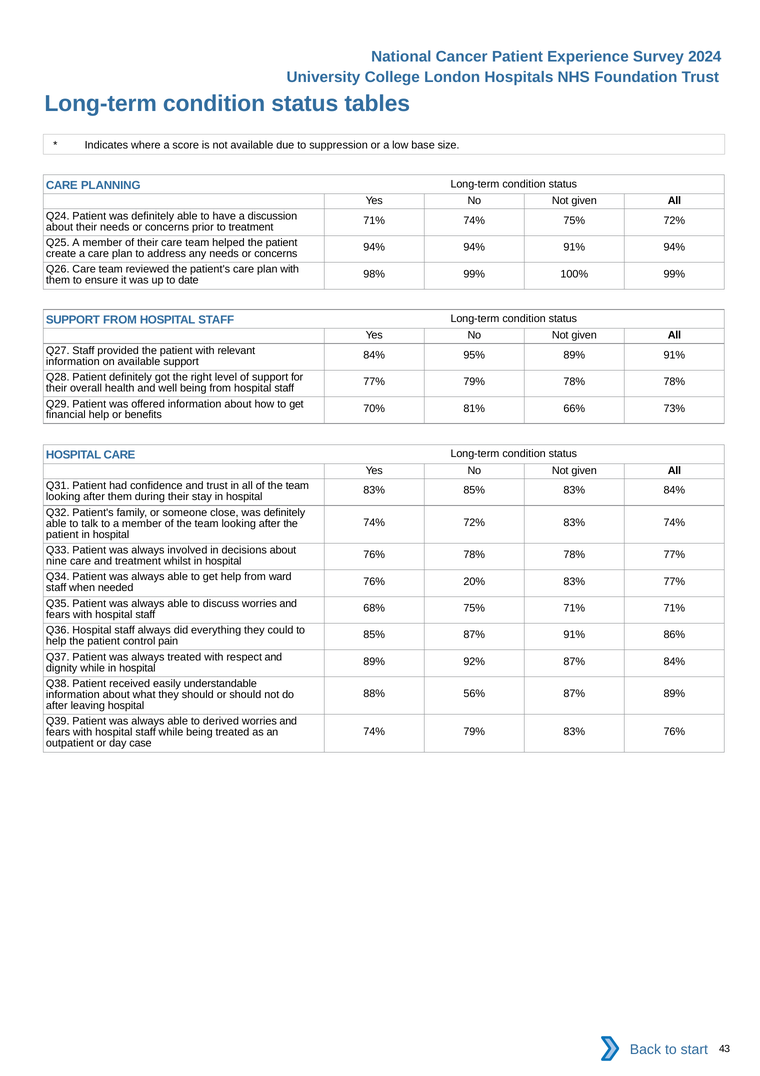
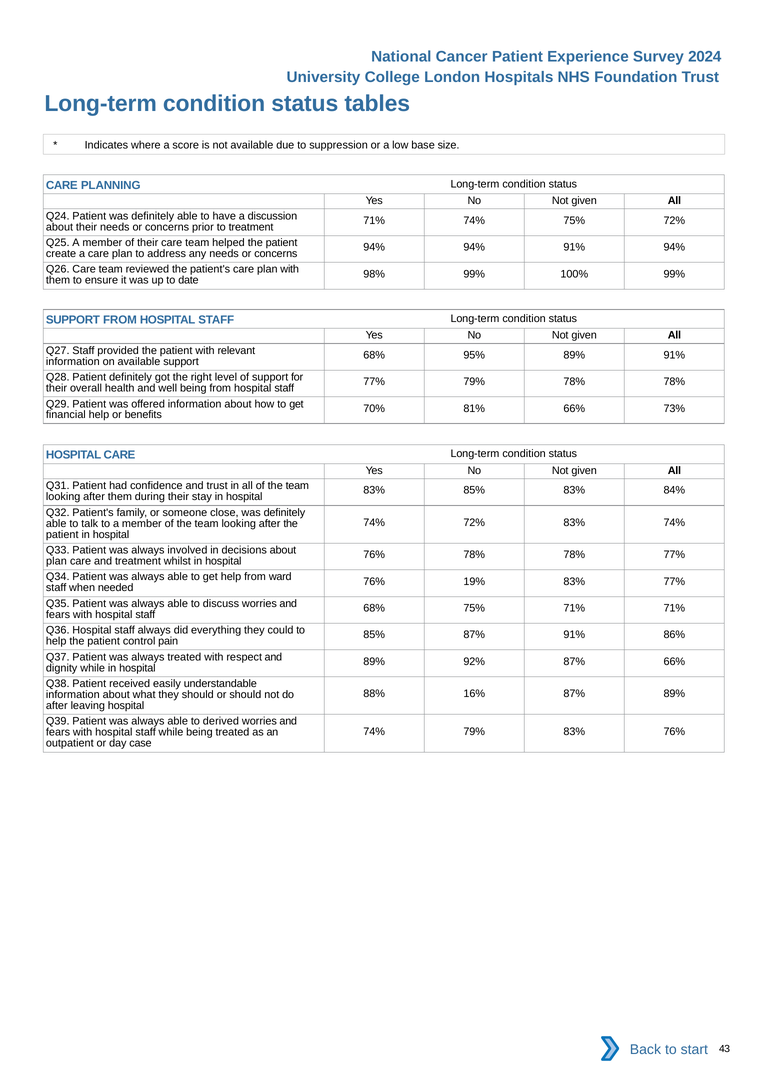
84% at (374, 355): 84% -> 68%
nine at (56, 561): nine -> plan
20%: 20% -> 19%
87% 84%: 84% -> 66%
56%: 56% -> 16%
